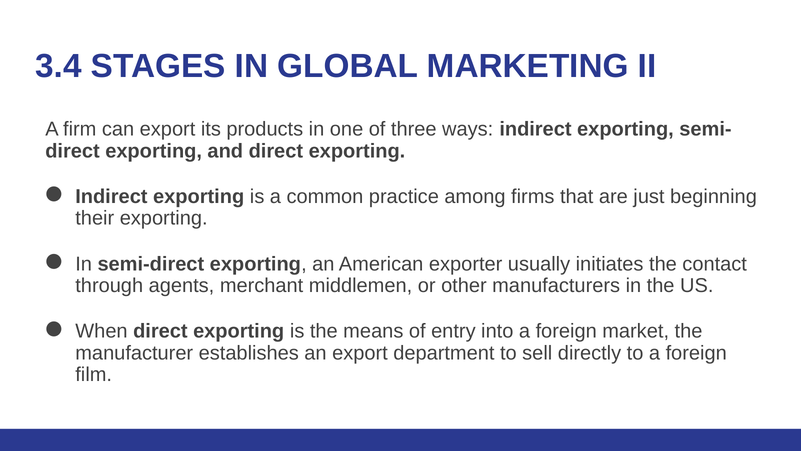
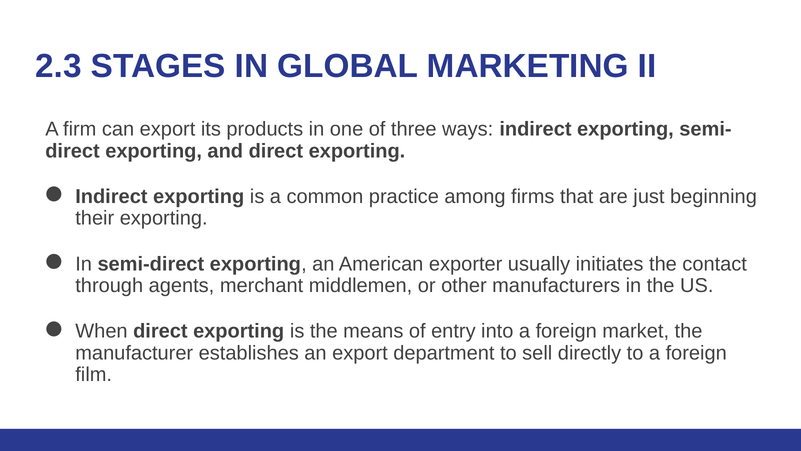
3.4: 3.4 -> 2.3
